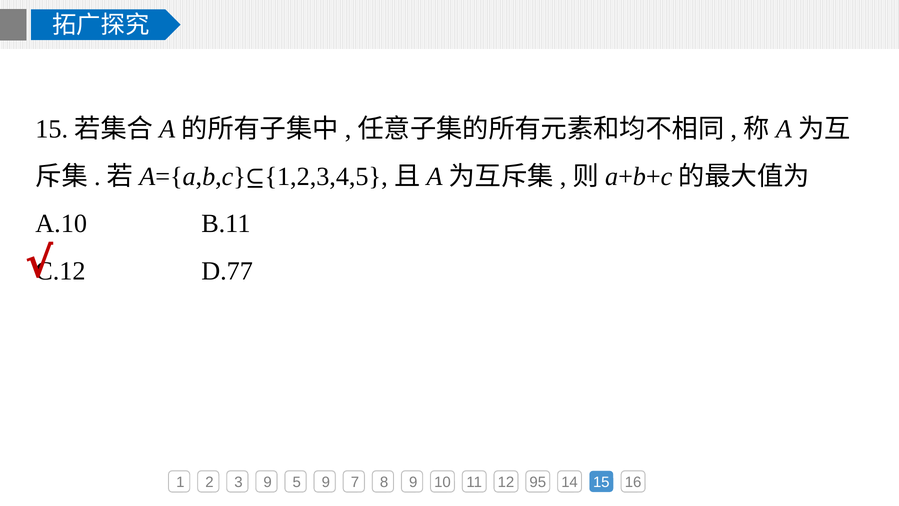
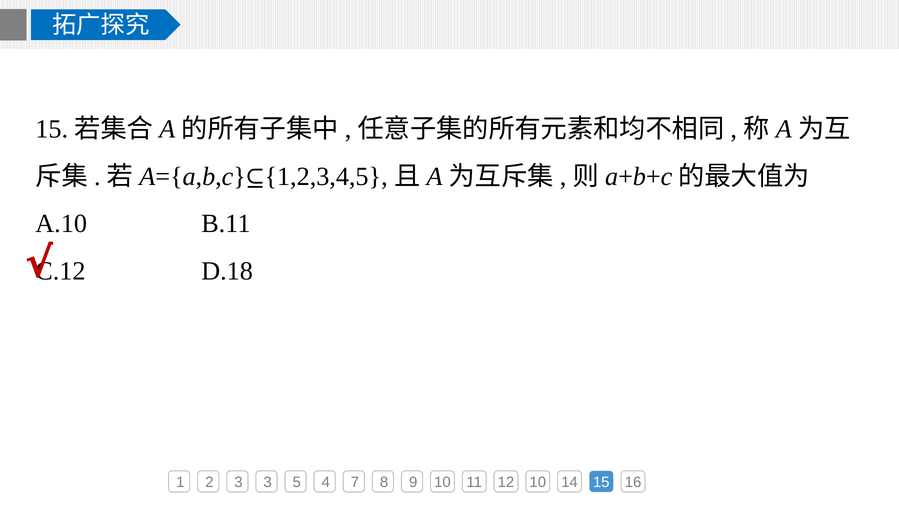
D.77: D.77 -> D.18
3 9: 9 -> 3
5 9: 9 -> 4
12 95: 95 -> 10
